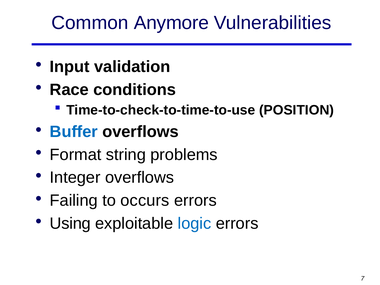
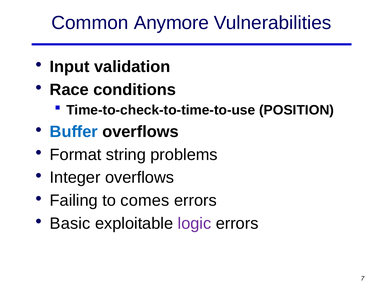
occurs: occurs -> comes
Using: Using -> Basic
logic colour: blue -> purple
